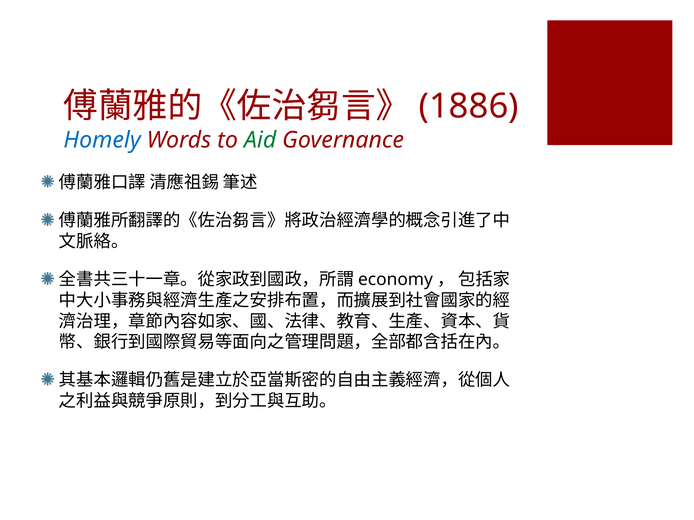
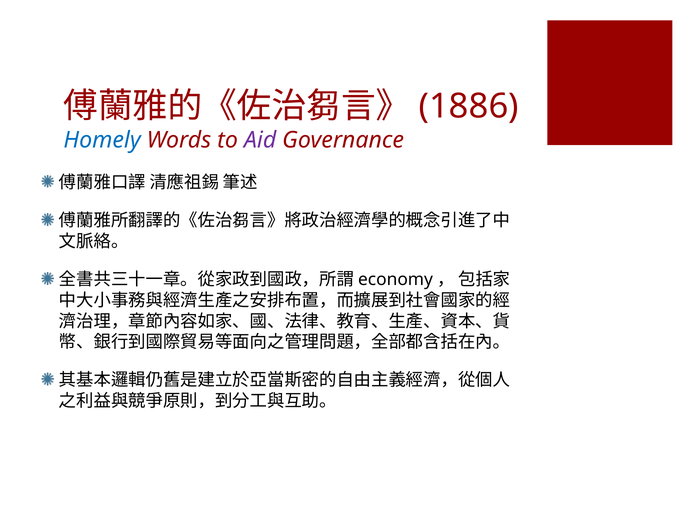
Aid colour: green -> purple
